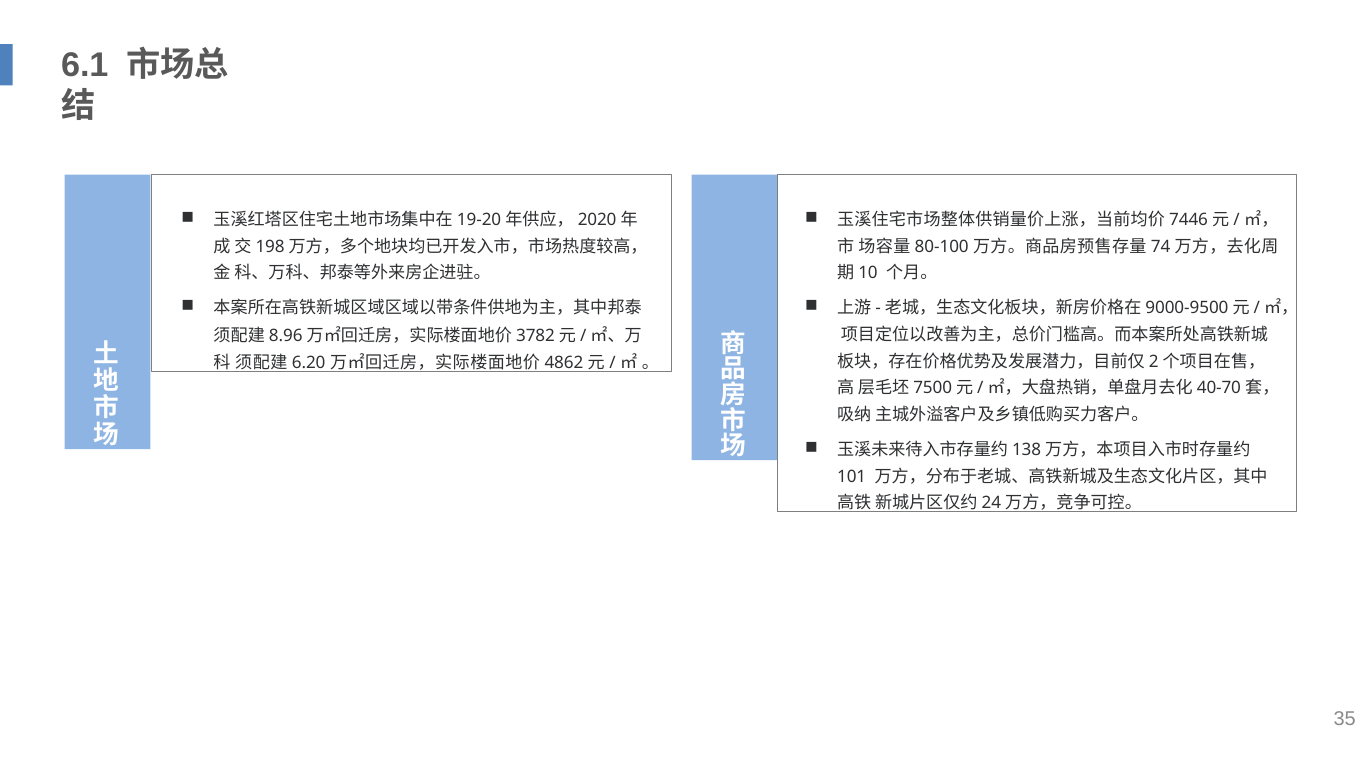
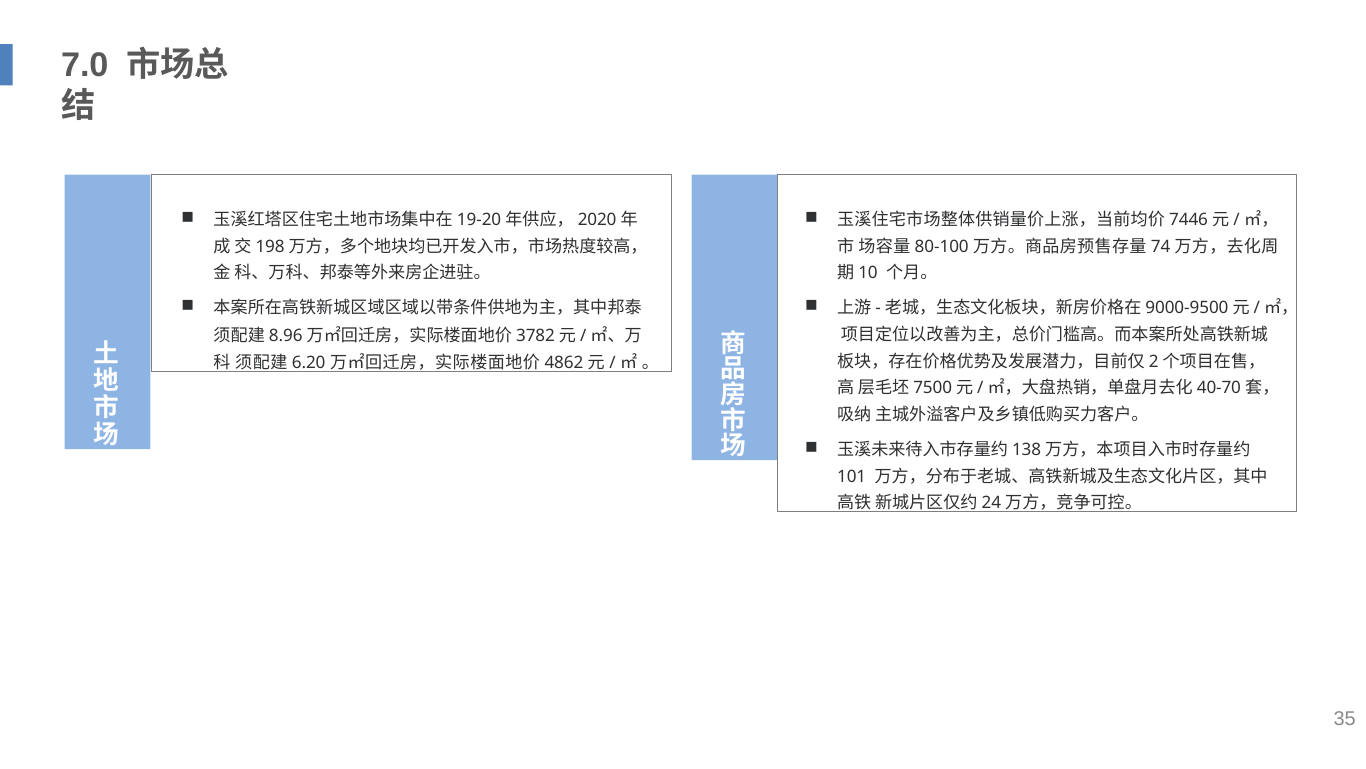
6.1: 6.1 -> 7.0
